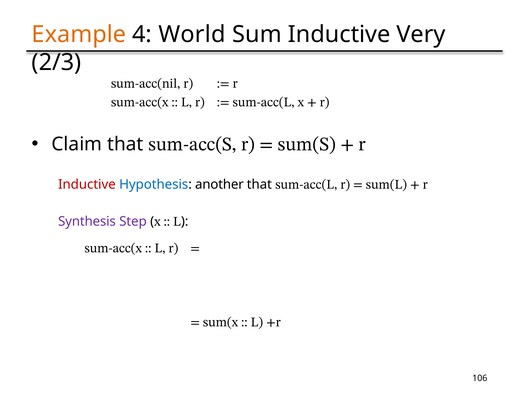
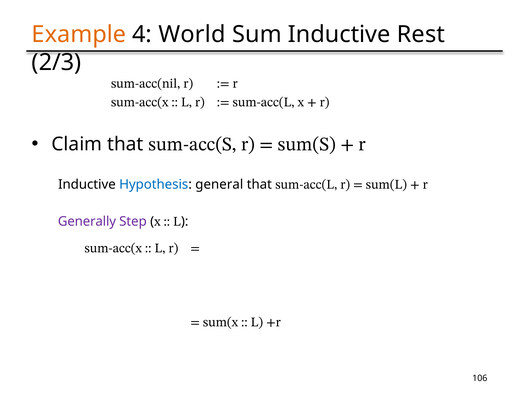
Very: Very -> Rest
Inductive at (87, 184) colour: red -> black
another: another -> general
Synthesis: Synthesis -> Generally
